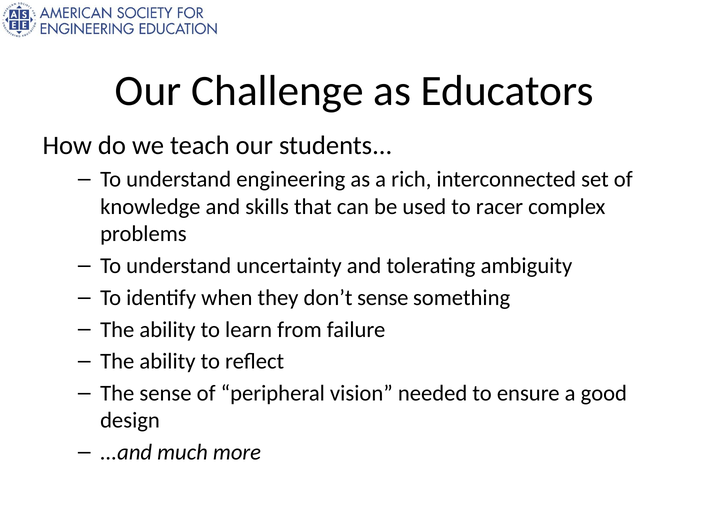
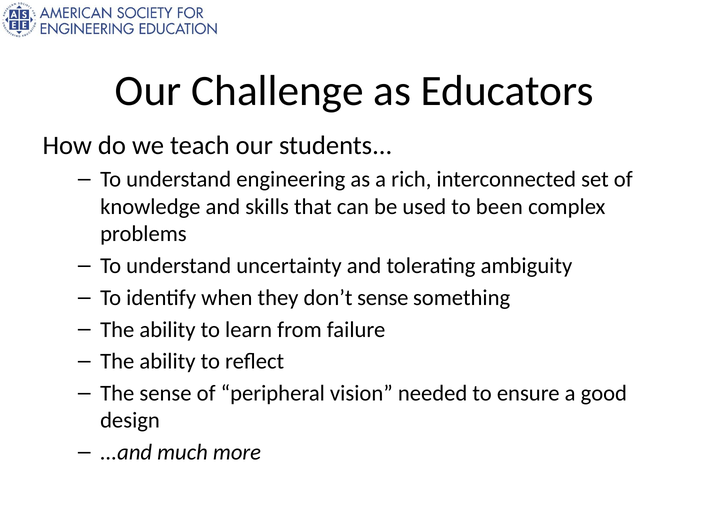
racer: racer -> been
